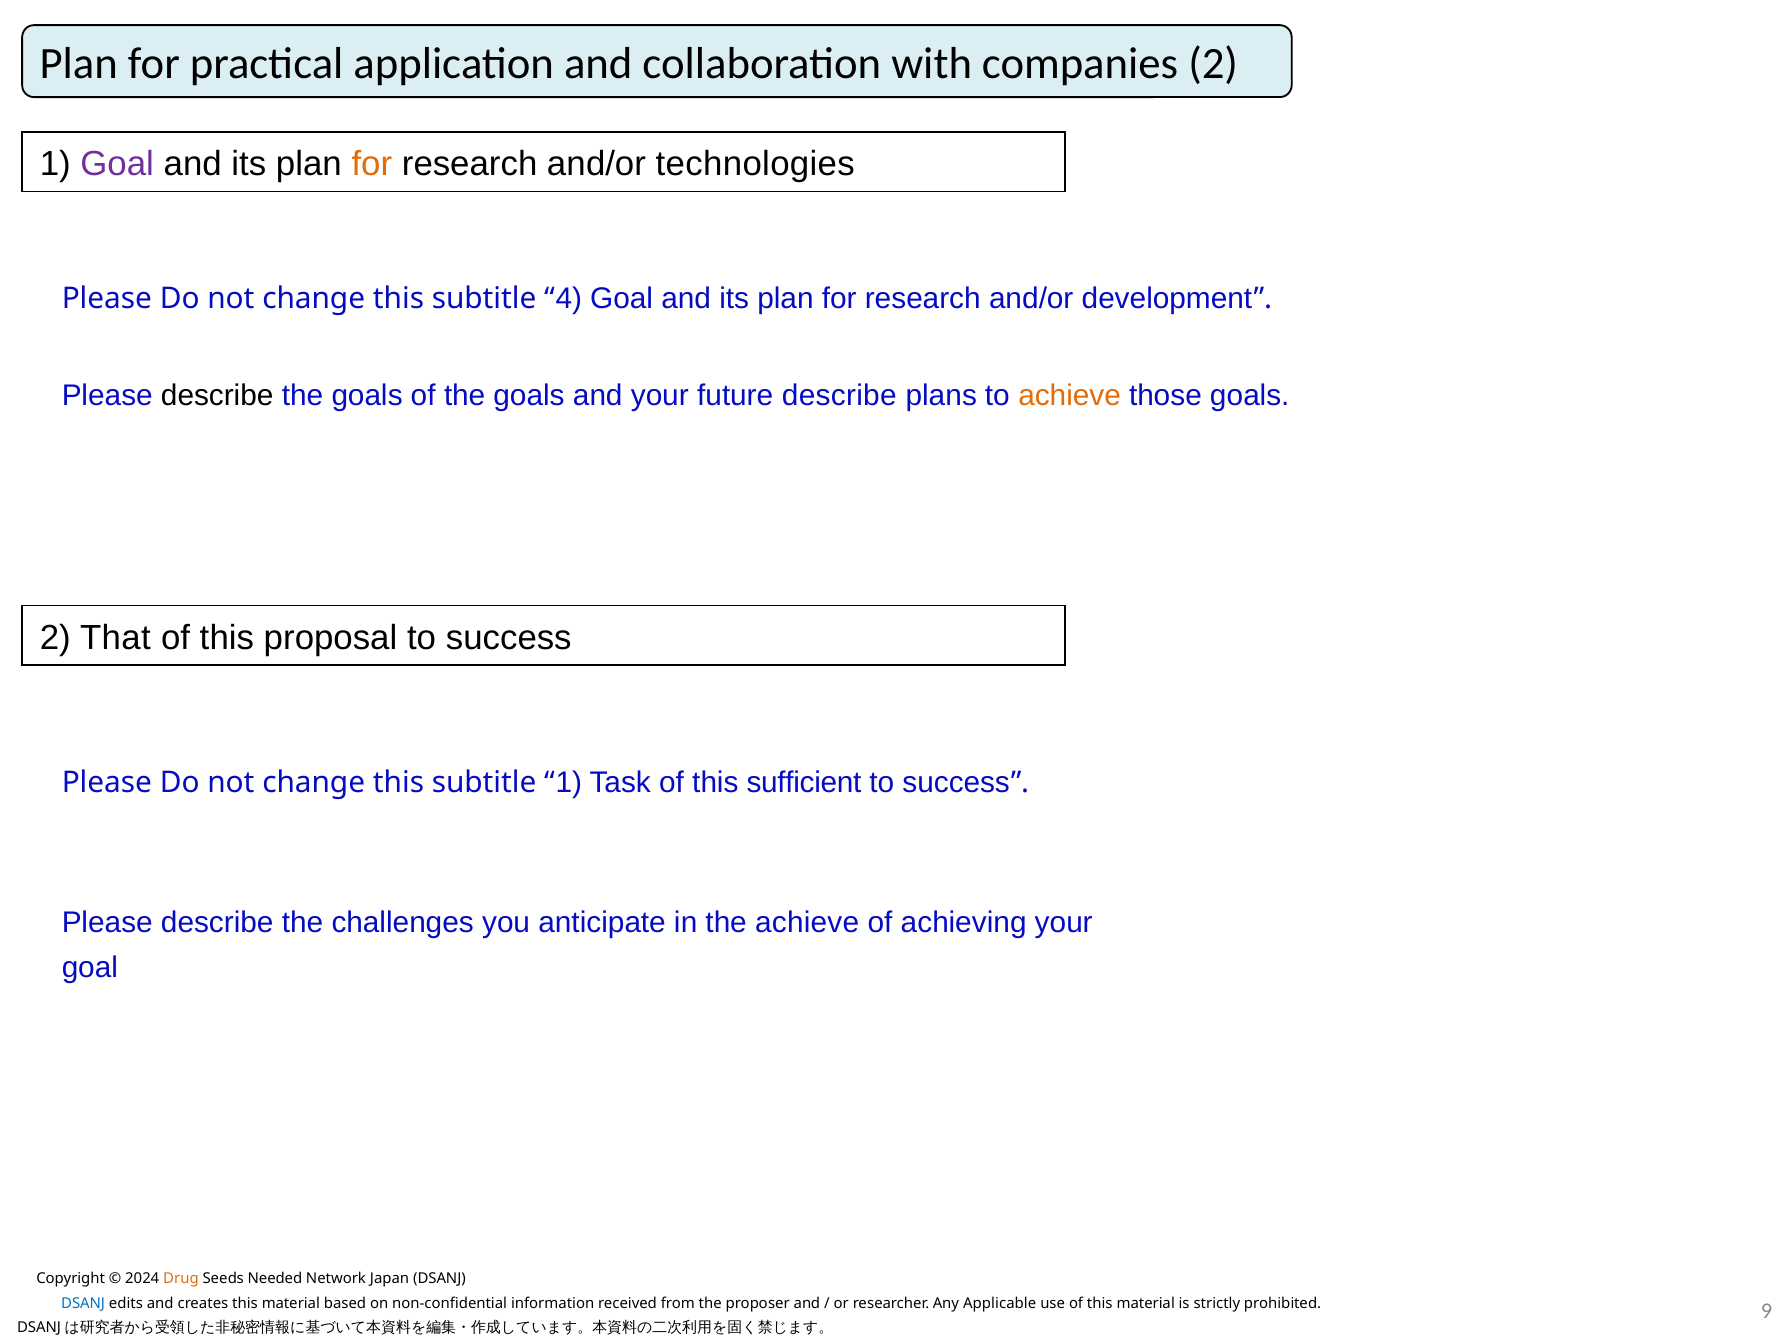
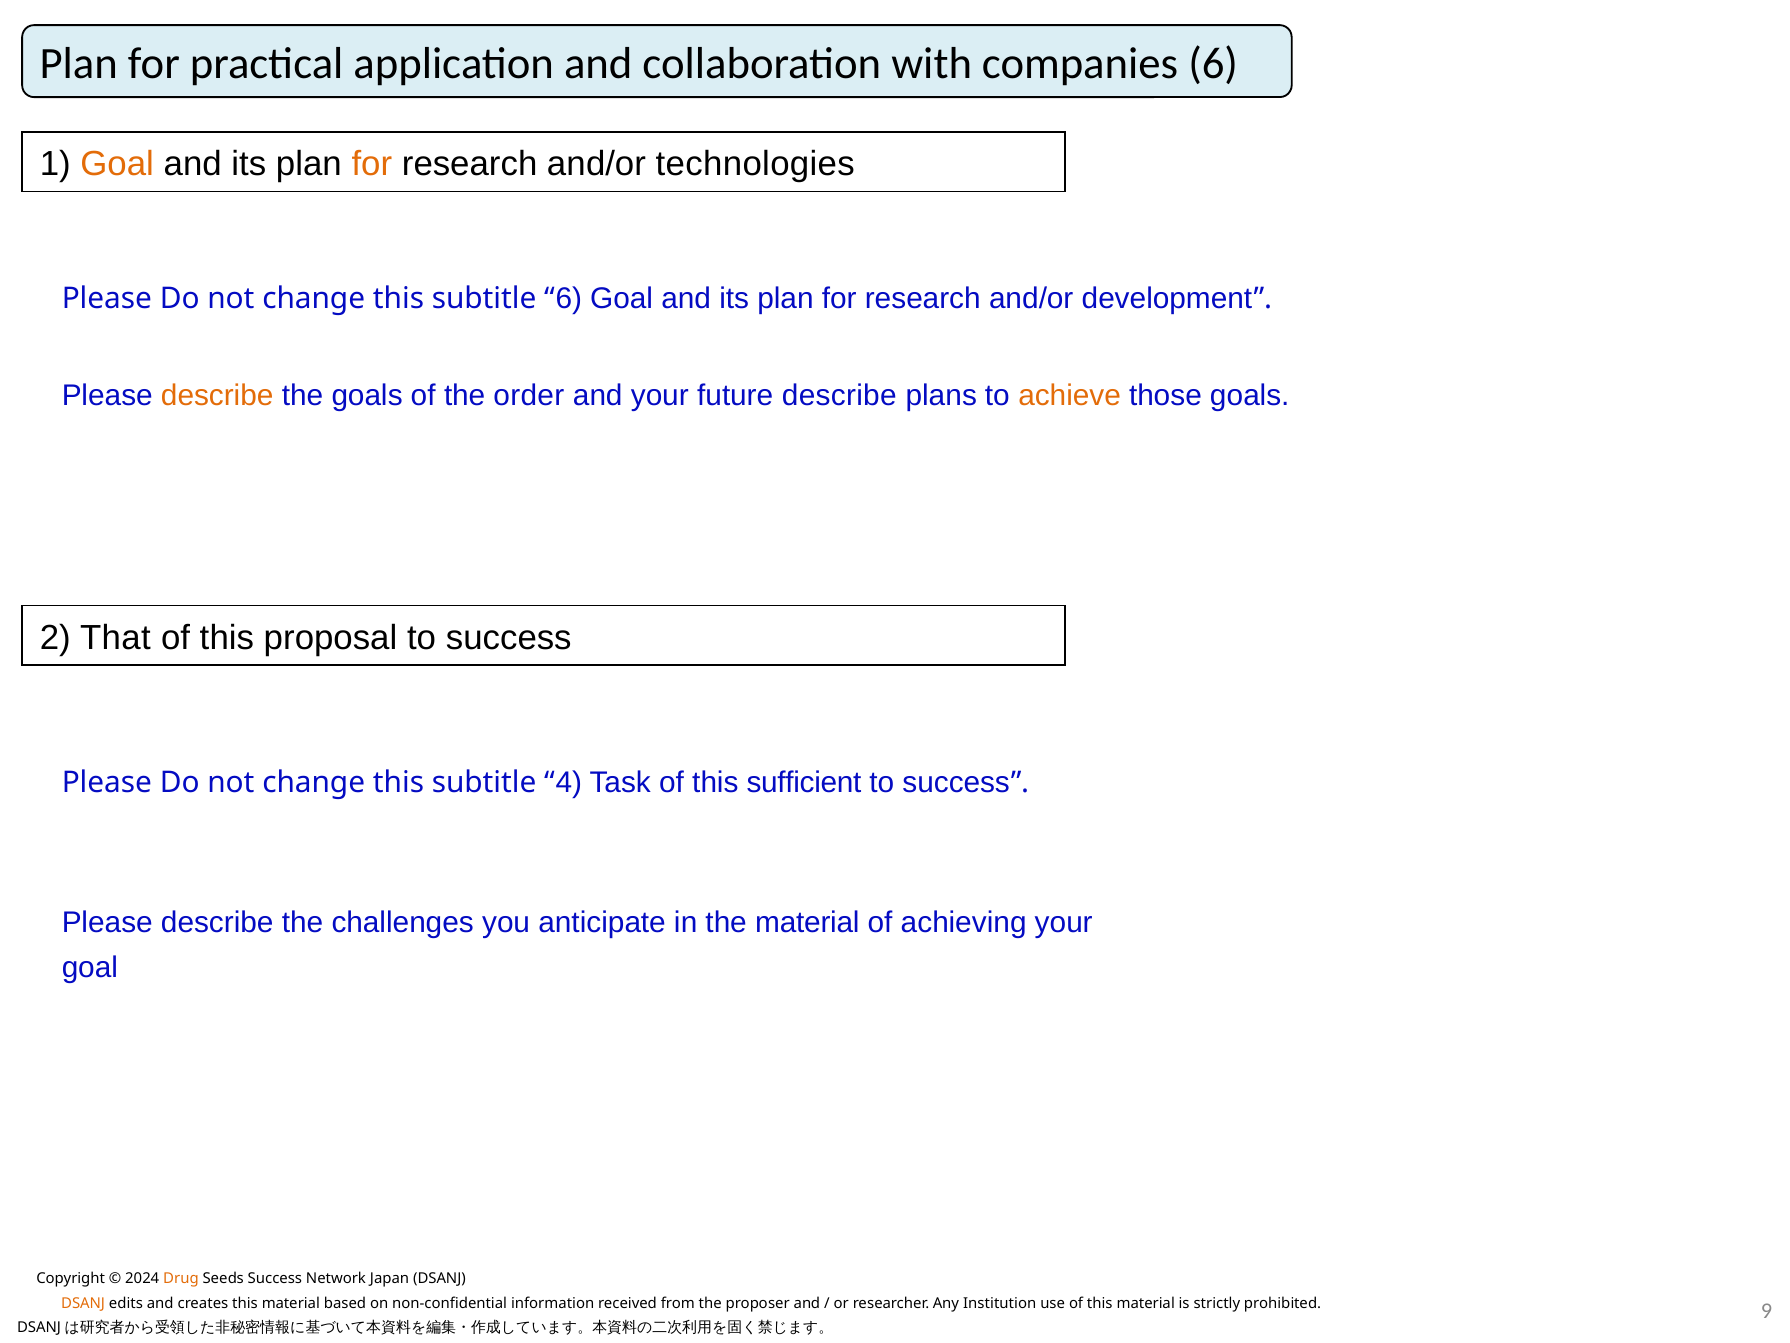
companies 2: 2 -> 6
Goal at (117, 164) colour: purple -> orange
4 at (569, 298): 4 -> 6
describe at (217, 395) colour: black -> orange
of the goals: goals -> order
1 at (569, 783): 1 -> 4
the achieve: achieve -> material
Seeds Needed: Needed -> Success
DSANJ at (83, 1303) colour: blue -> orange
Applicable: Applicable -> Institution
